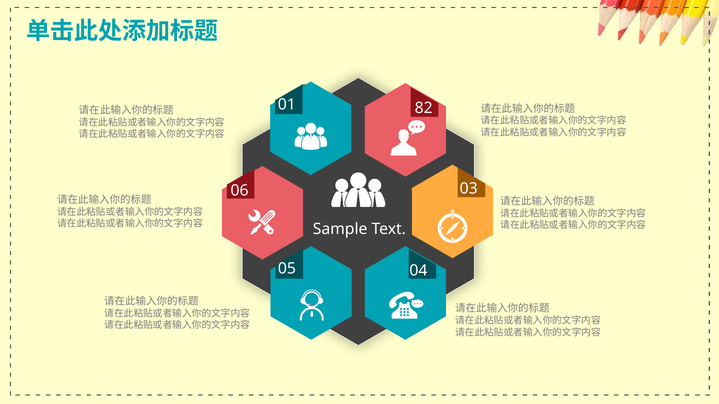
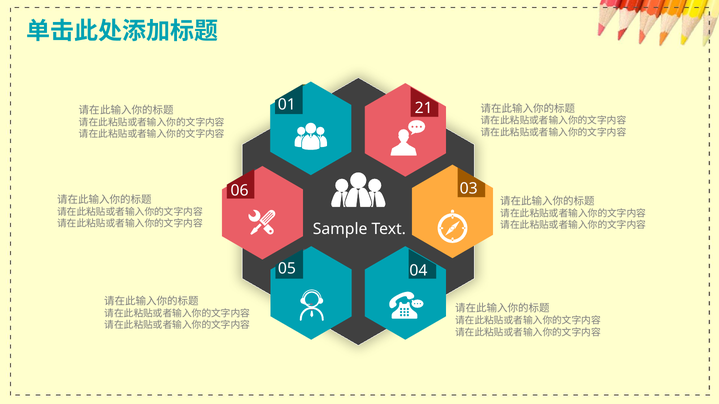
82: 82 -> 21
